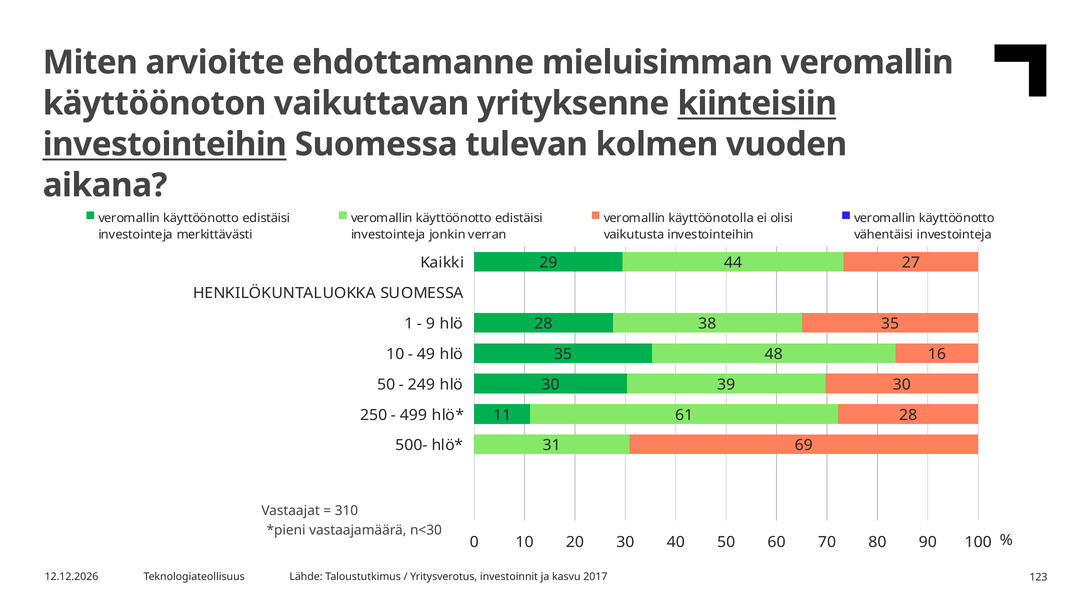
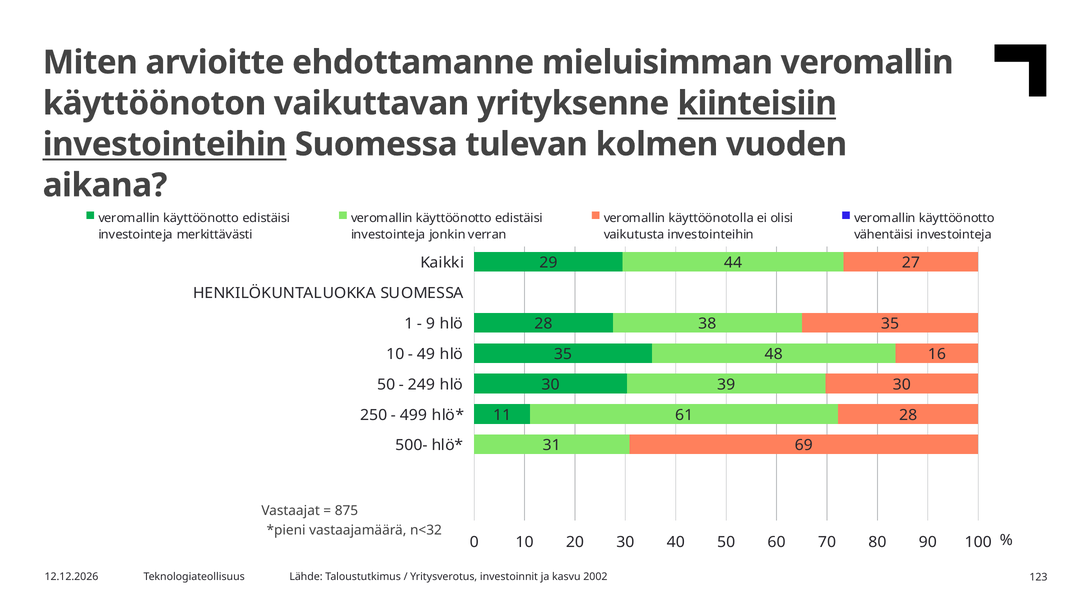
310: 310 -> 875
n<30: n<30 -> n<32
2017: 2017 -> 2002
